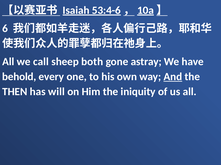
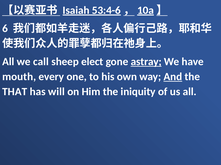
both: both -> elect
astray underline: none -> present
behold: behold -> mouth
THEN: THEN -> THAT
